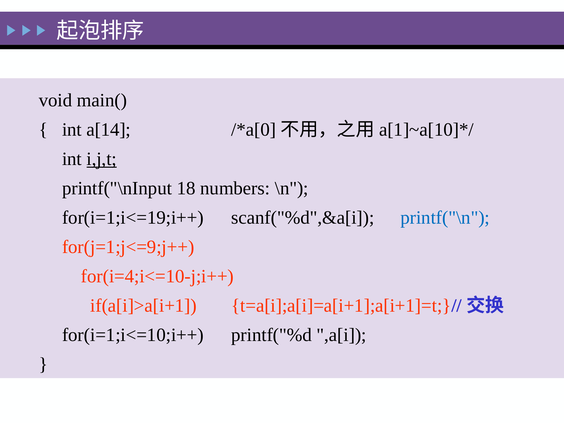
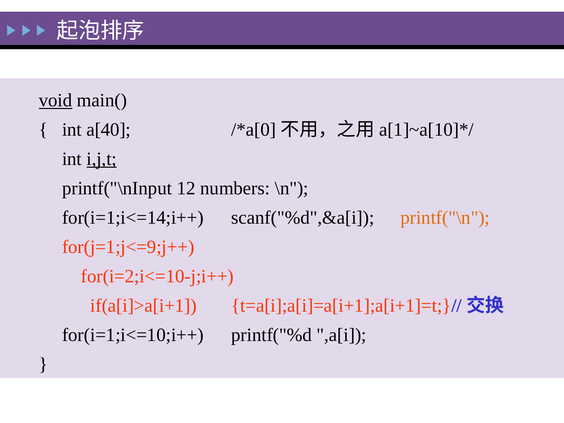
void underline: none -> present
a[14: a[14 -> a[40
18: 18 -> 12
for(i=1;i<=19;i++: for(i=1;i<=19;i++ -> for(i=1;i<=14;i++
printf("\n colour: blue -> orange
for(i=4;i<=10-j;i++: for(i=4;i<=10-j;i++ -> for(i=2;i<=10-j;i++
